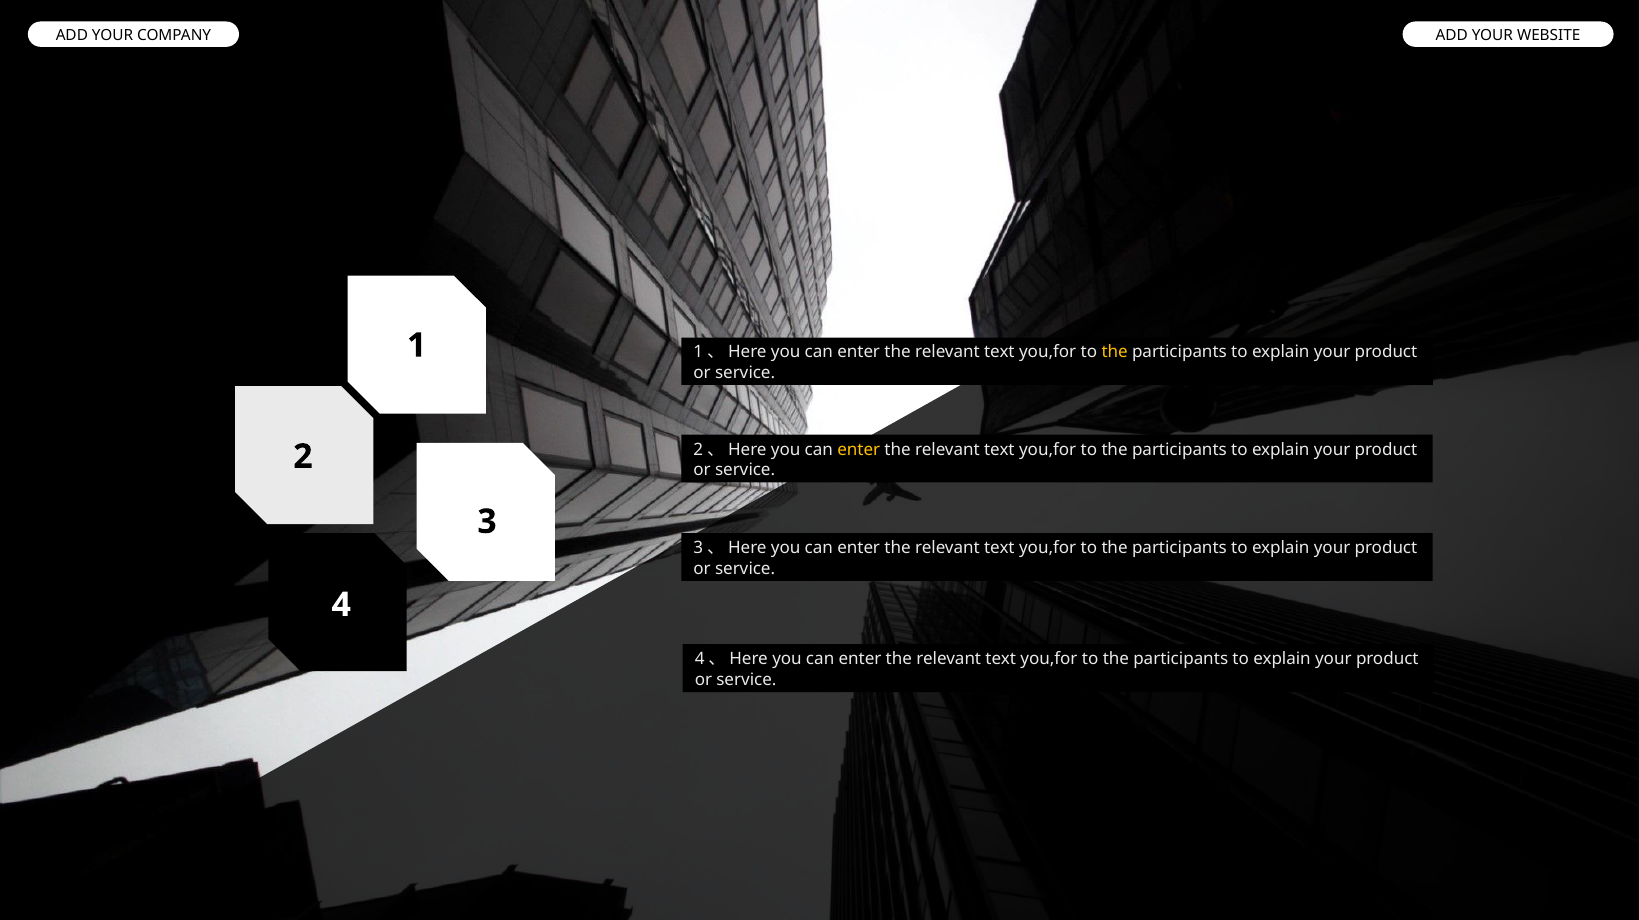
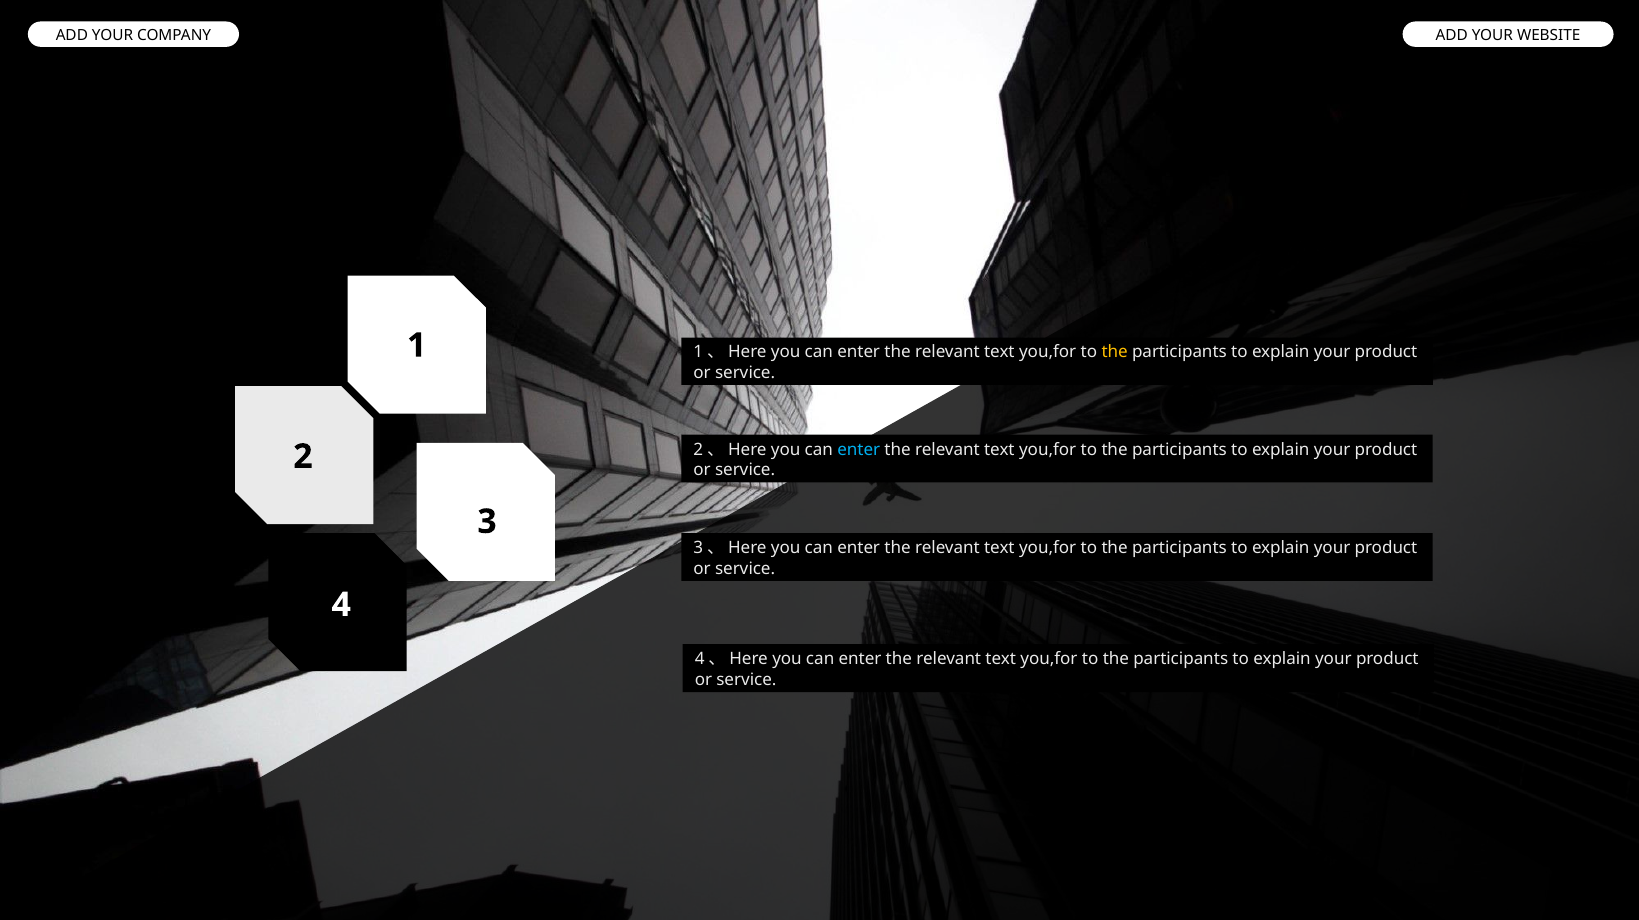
enter at (859, 450) colour: yellow -> light blue
